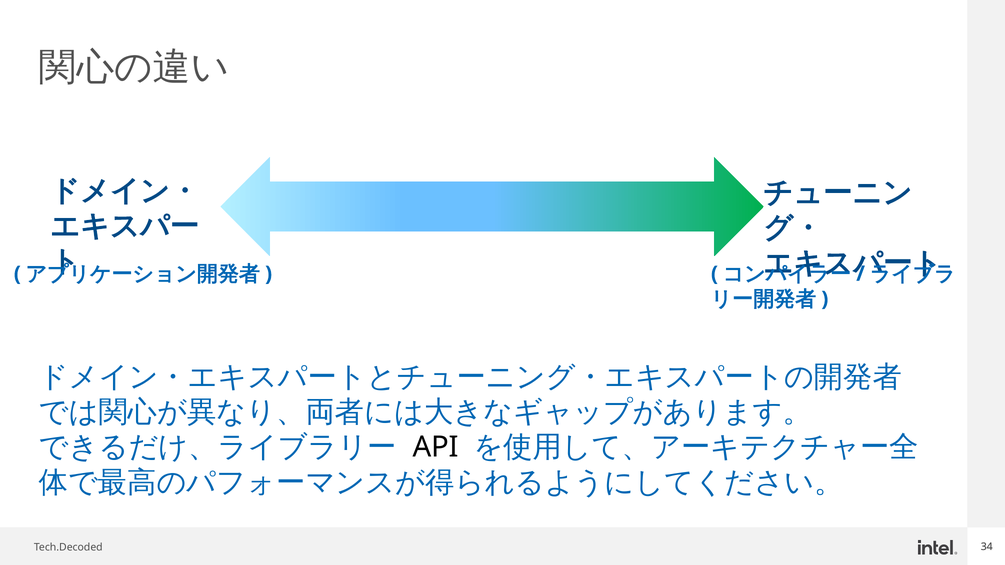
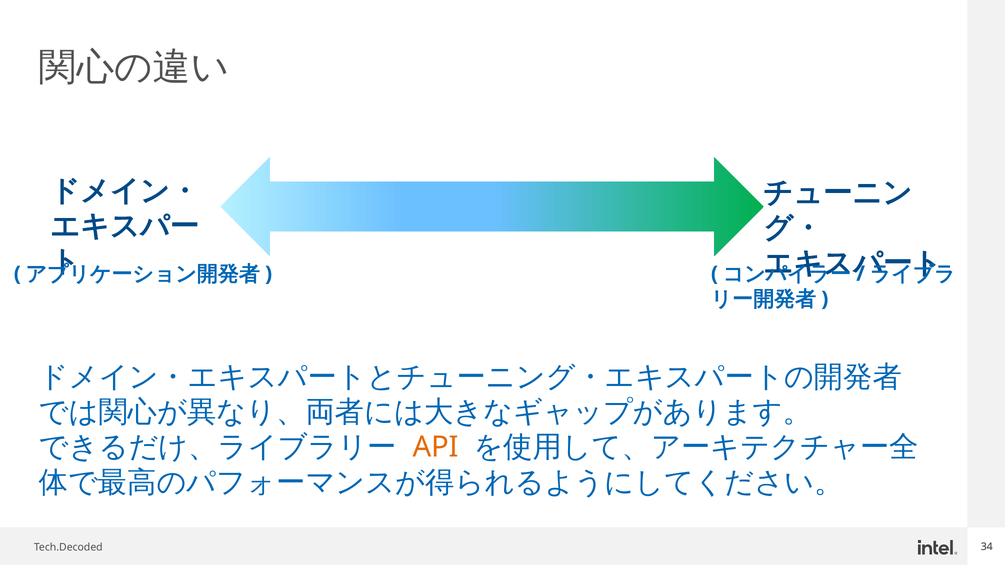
API colour: black -> orange
